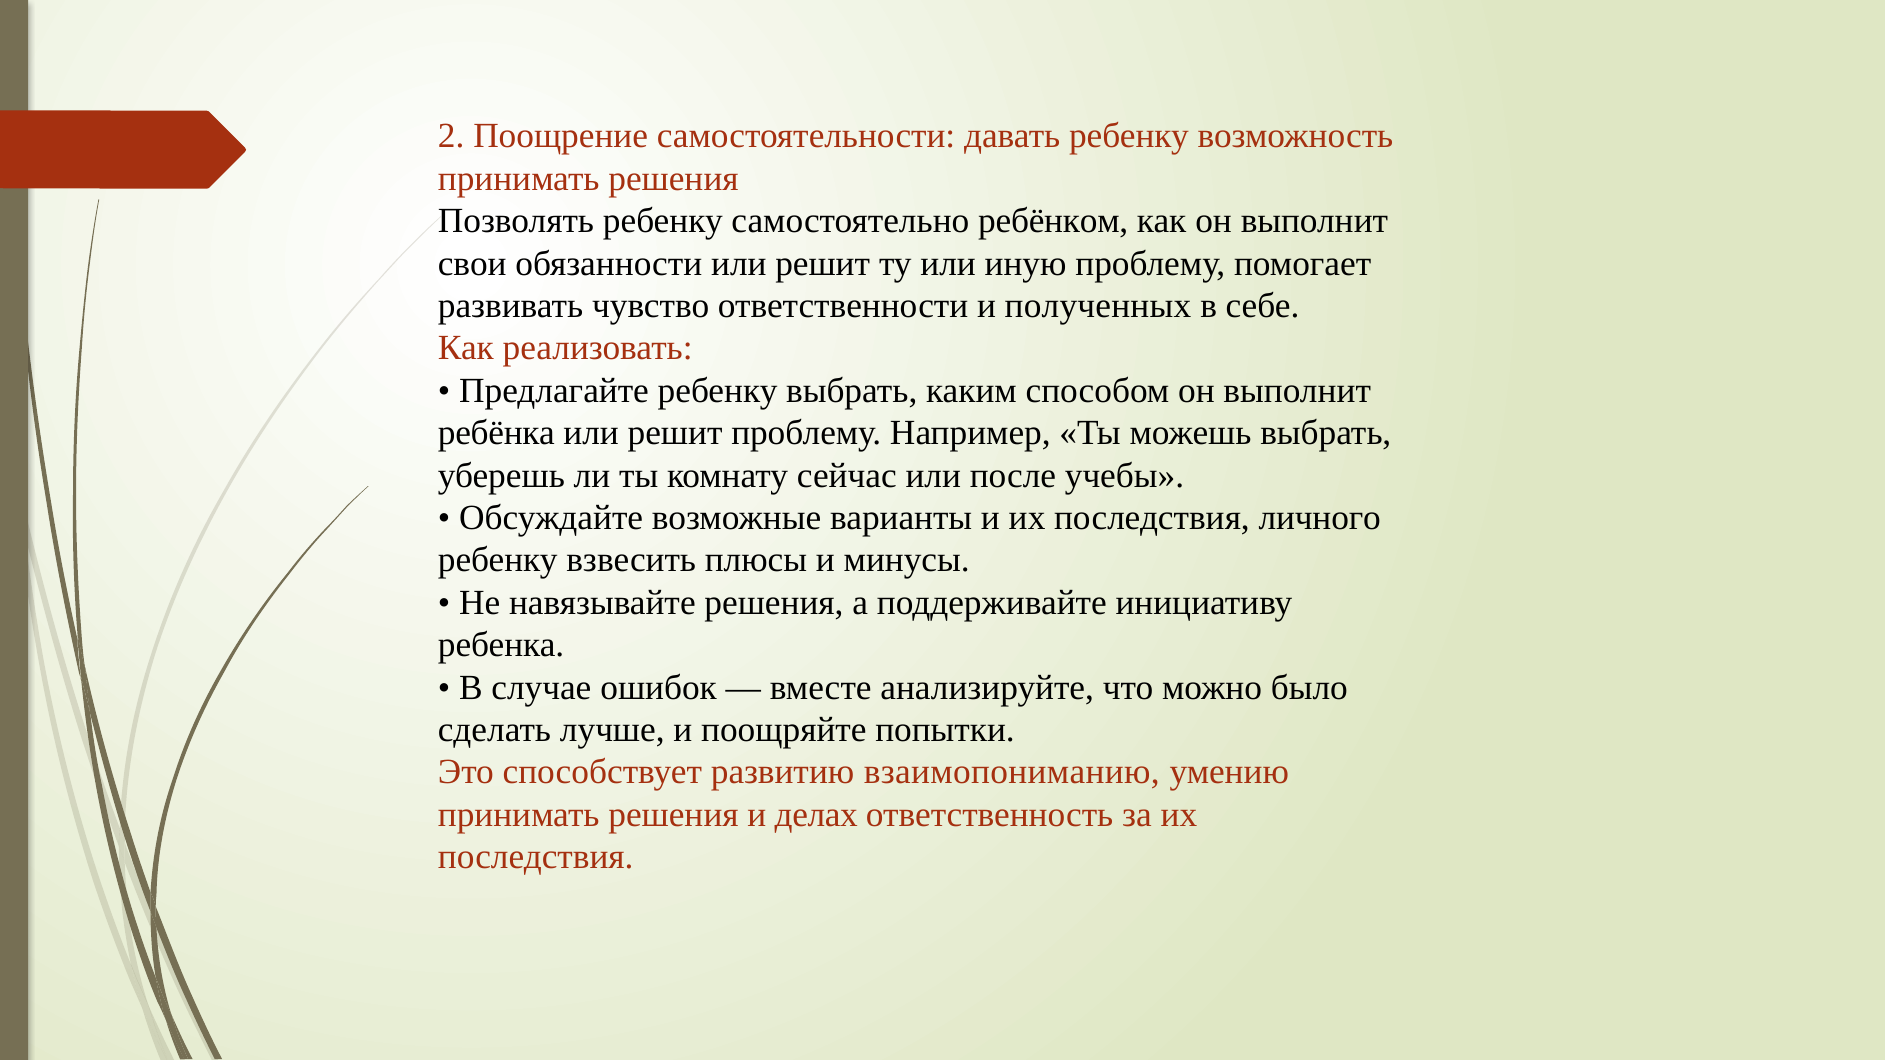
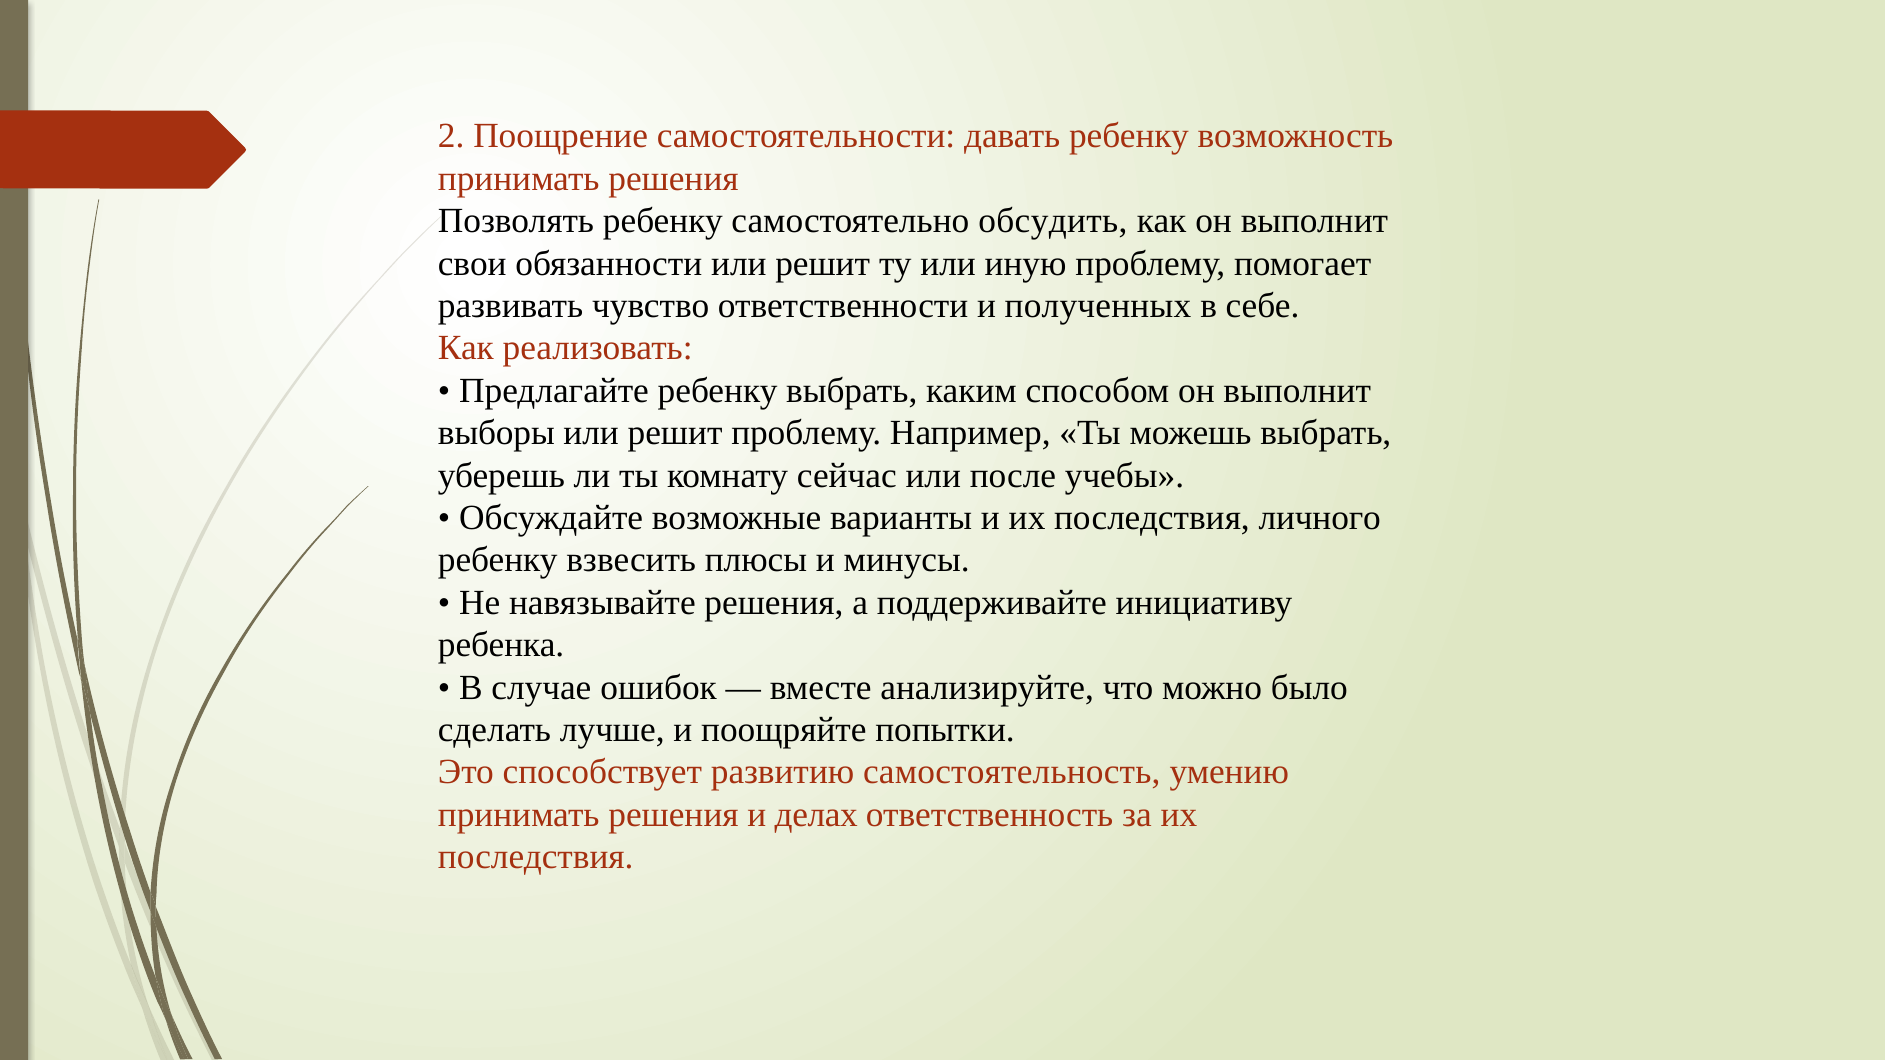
ребёнком: ребёнком -> обсудить
ребёнка: ребёнка -> выборы
взаимопониманию: взаимопониманию -> самостоятельность
